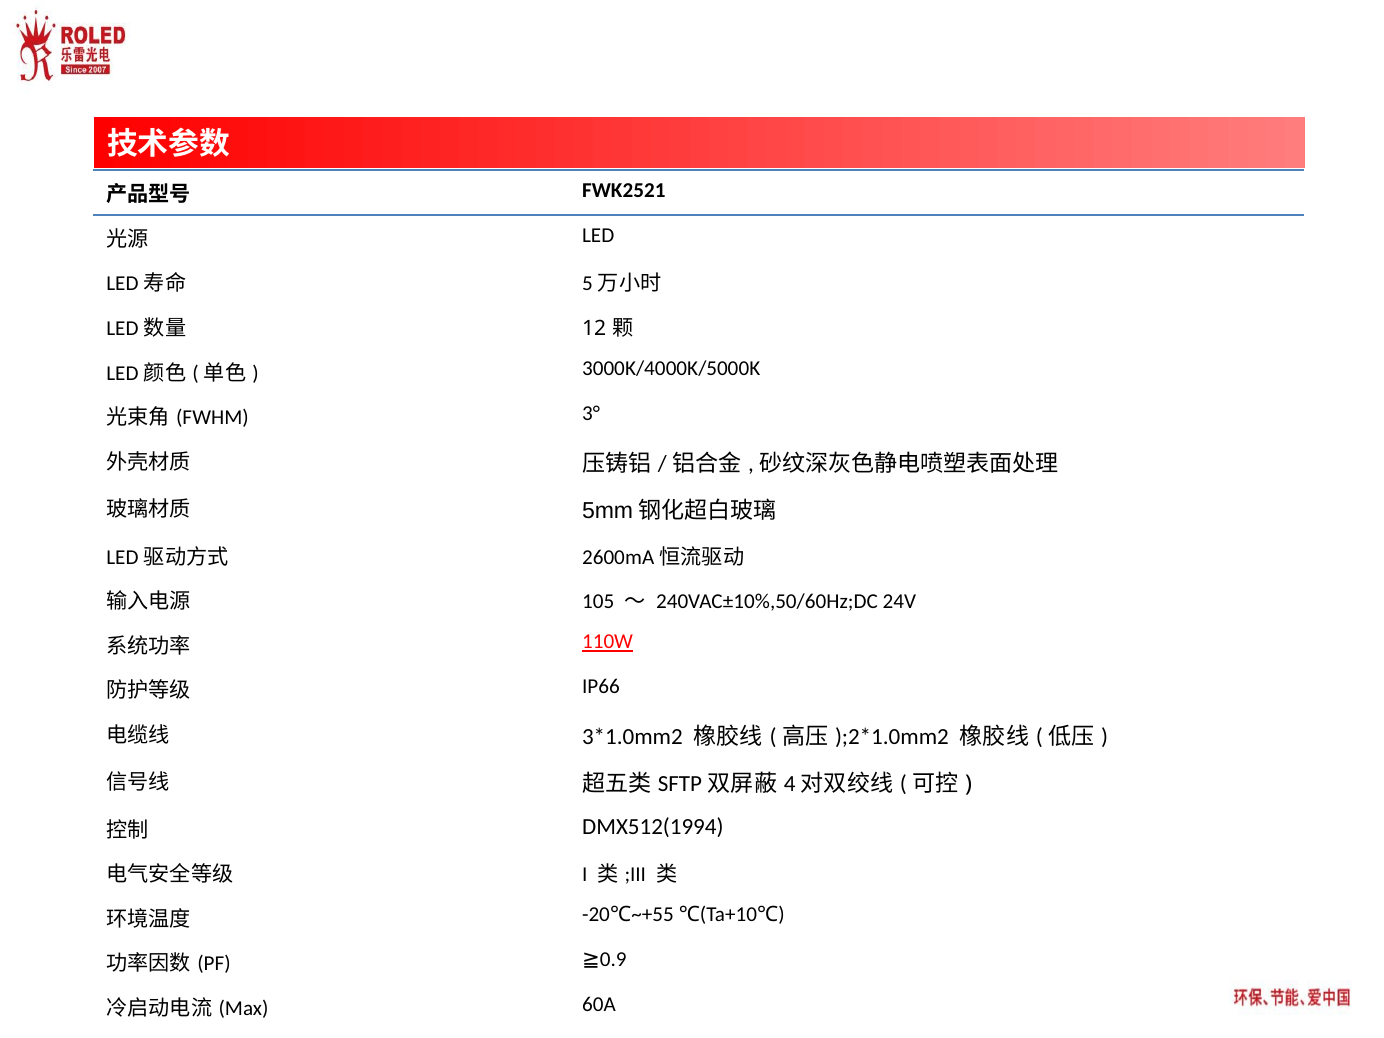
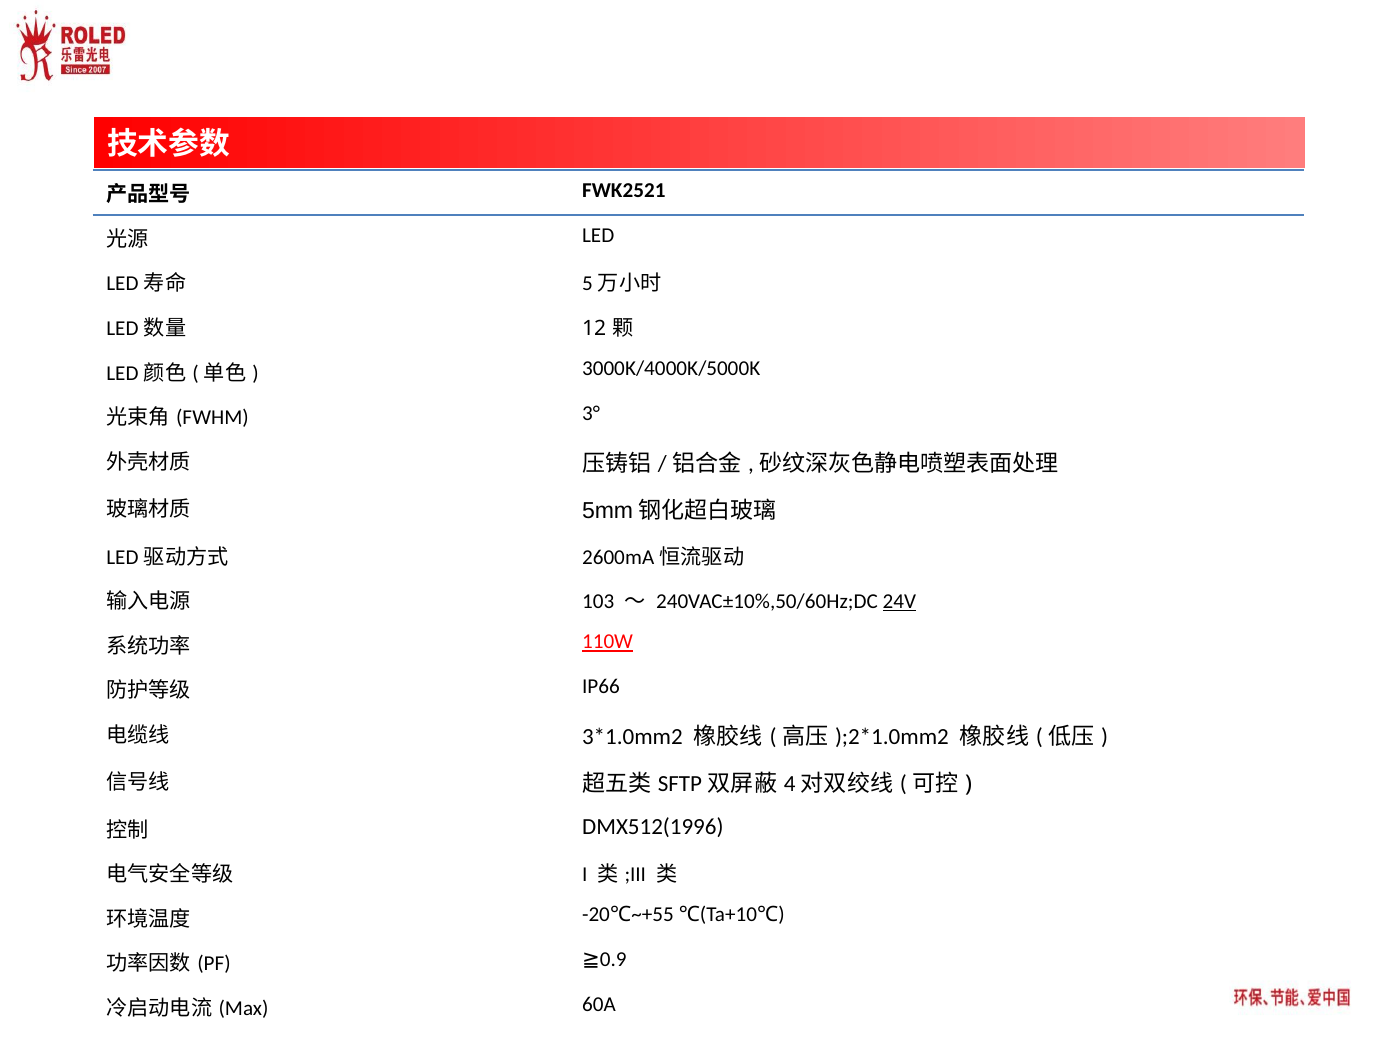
105: 105 -> 103
24V underline: none -> present
DMX512(1994: DMX512(1994 -> DMX512(1996
